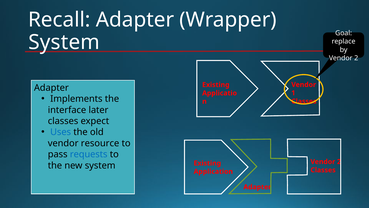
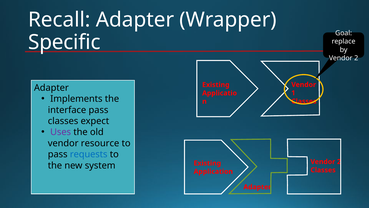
System at (64, 42): System -> Specific
interface later: later -> pass
Uses colour: blue -> purple
